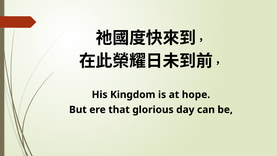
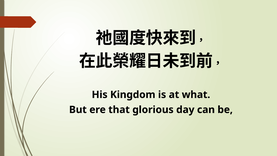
hope: hope -> what
